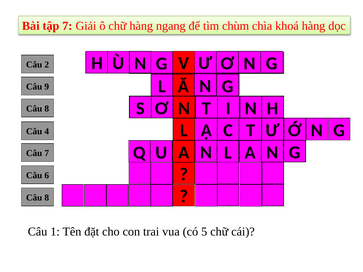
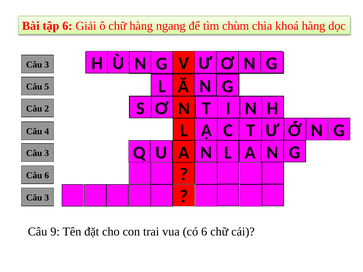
tập 7: 7 -> 6
2 at (47, 65): 2 -> 3
9: 9 -> 5
8 at (47, 109): 8 -> 2
7 at (47, 153): 7 -> 3
8 at (47, 198): 8 -> 3
1: 1 -> 9
có 5: 5 -> 6
